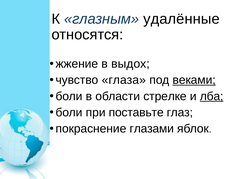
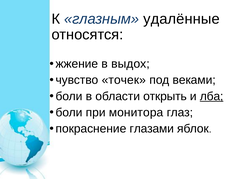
глаза: глаза -> точек
веками underline: present -> none
стрелке: стрелке -> открыть
поставьте: поставьте -> монитора
